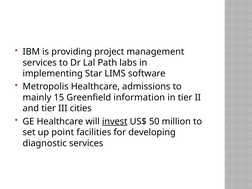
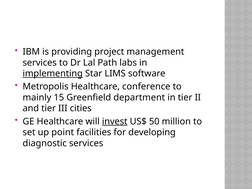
implementing underline: none -> present
admissions: admissions -> conference
information: information -> department
